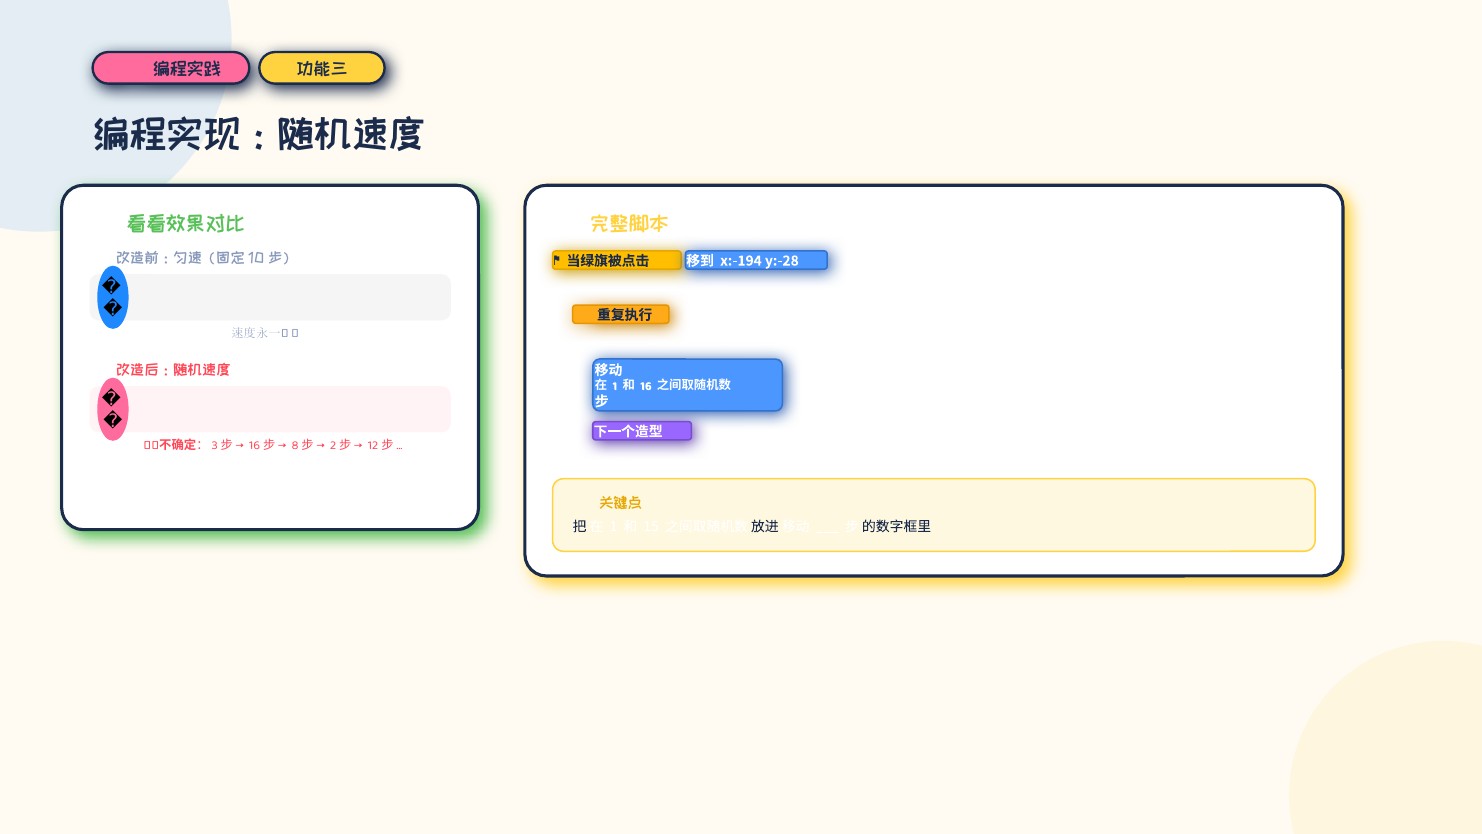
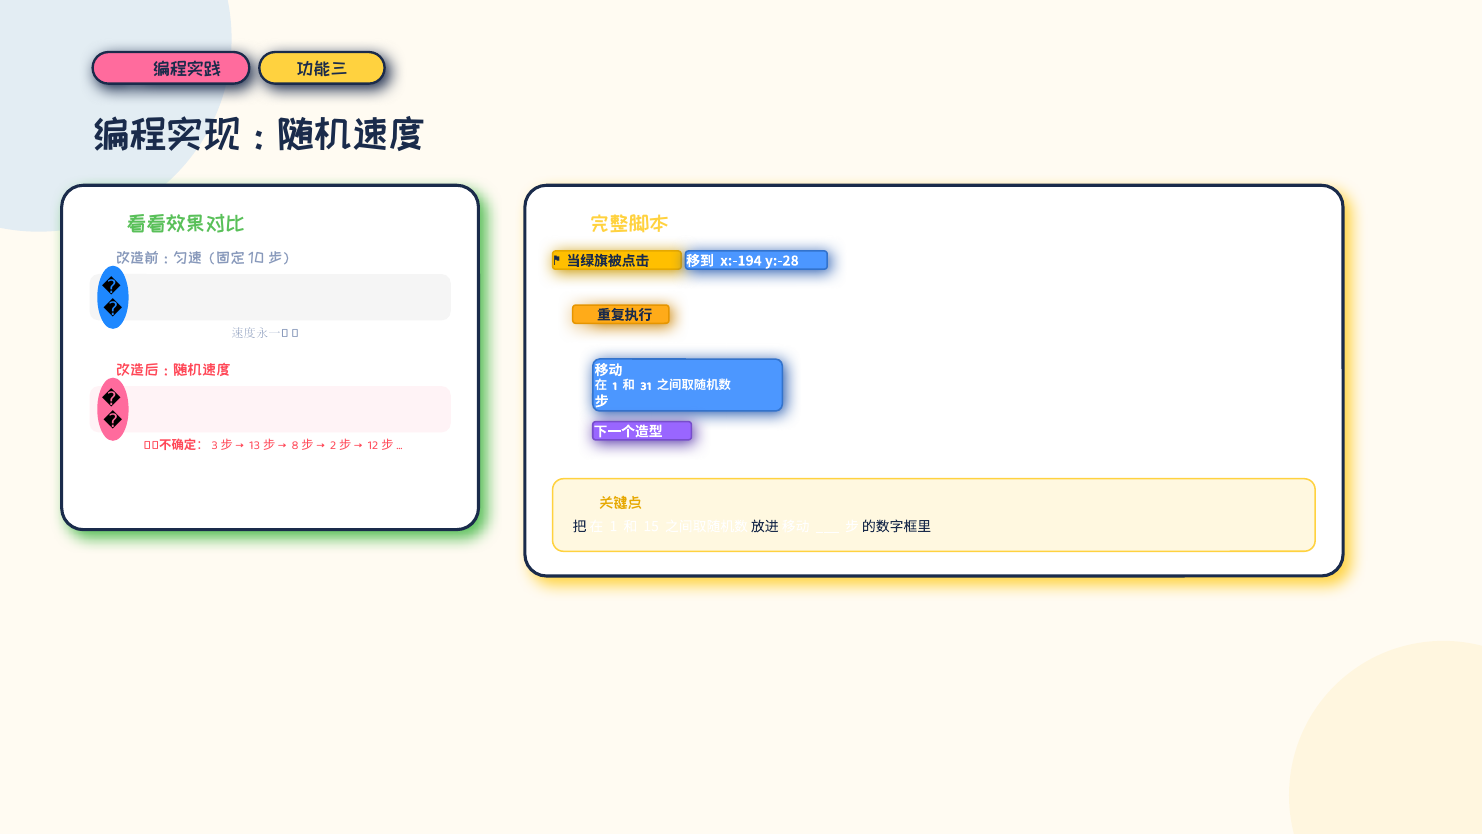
16 at (646, 386): 16 -> 31
16 at (255, 445): 16 -> 13
